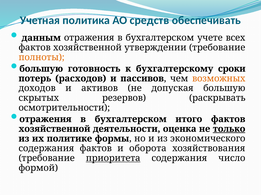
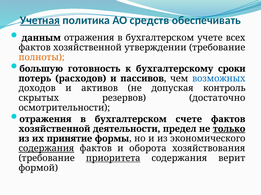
Учетная underline: none -> present
возможных colour: orange -> blue
допуская большую: большую -> контроль
раскрывать: раскрывать -> достаточно
итого: итого -> счете
оценка: оценка -> предел
политике: политике -> принятие
содержания at (46, 149) underline: none -> present
число: число -> верит
